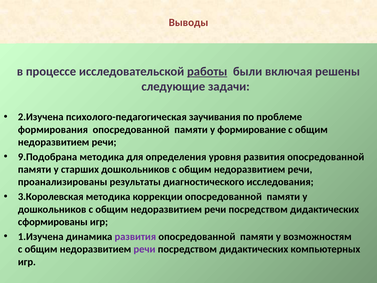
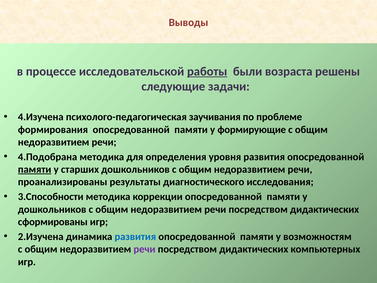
включая: включая -> возраста
2.Изучена: 2.Изучена -> 4.Изучена
формирование: формирование -> формирующие
9.Подобрана: 9.Подобрана -> 4.Подобрана
памяти at (35, 169) underline: none -> present
3.Королевская: 3.Королевская -> 3.Способности
1.Изучена: 1.Изучена -> 2.Изучена
развития at (135, 236) colour: purple -> blue
